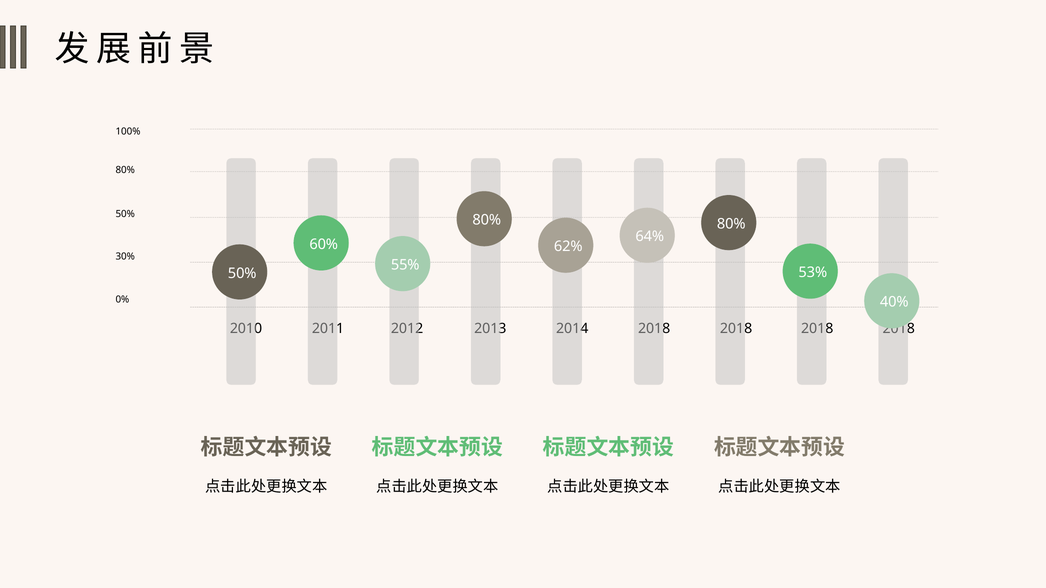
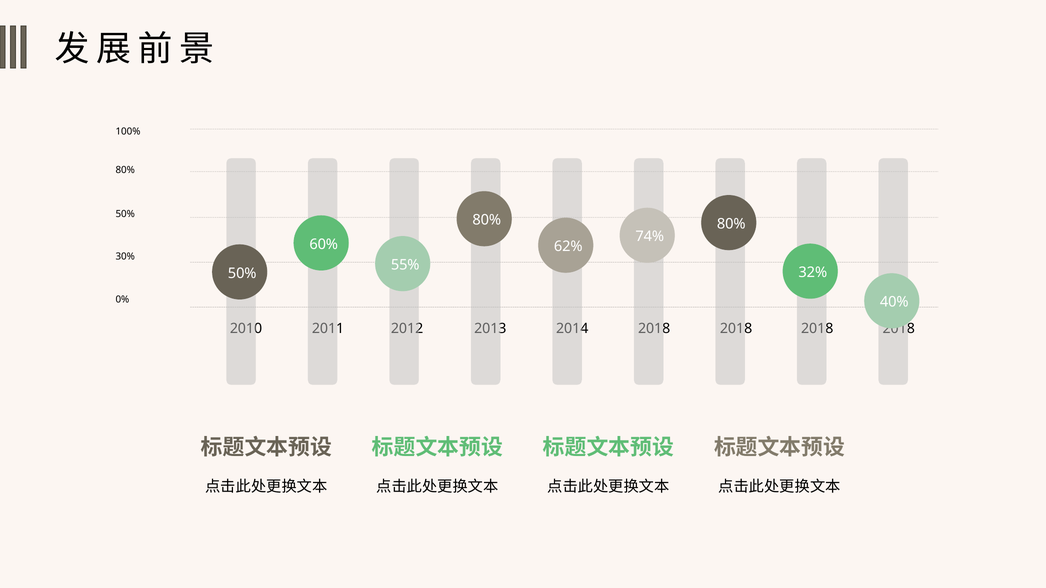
64%: 64% -> 74%
53%: 53% -> 32%
